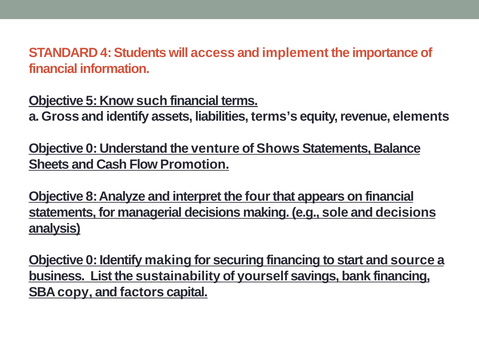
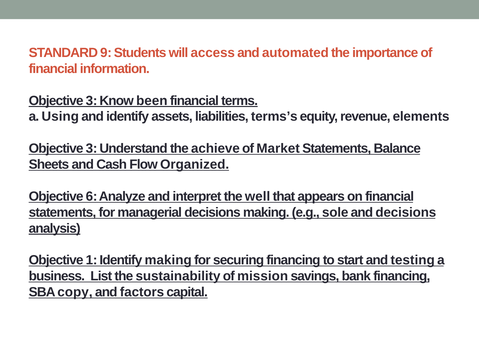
4: 4 -> 9
implement: implement -> automated
5 at (92, 101): 5 -> 3
such: such -> been
Gross: Gross -> Using
0 at (92, 149): 0 -> 3
venture: venture -> achieve
Shows: Shows -> Market
Promotion: Promotion -> Organized
8: 8 -> 6
four: four -> well
0 at (92, 260): 0 -> 1
source: source -> testing
yourself: yourself -> mission
